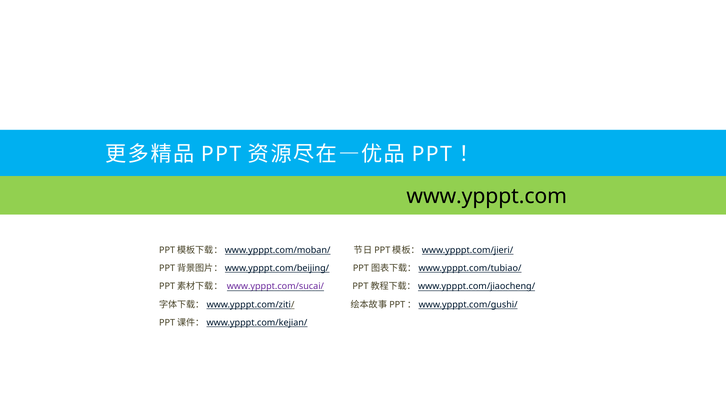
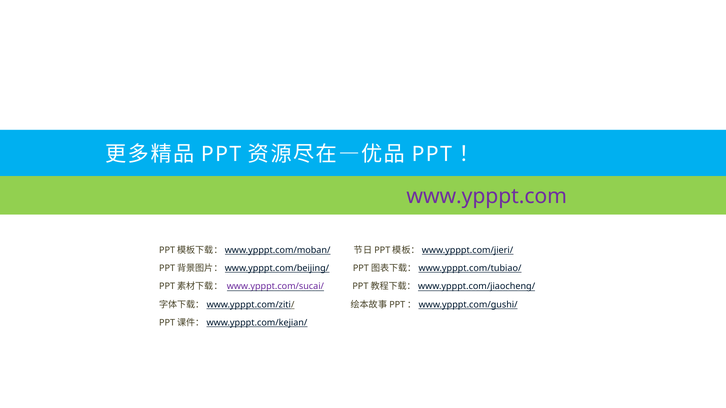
www.ypppt.com colour: black -> purple
